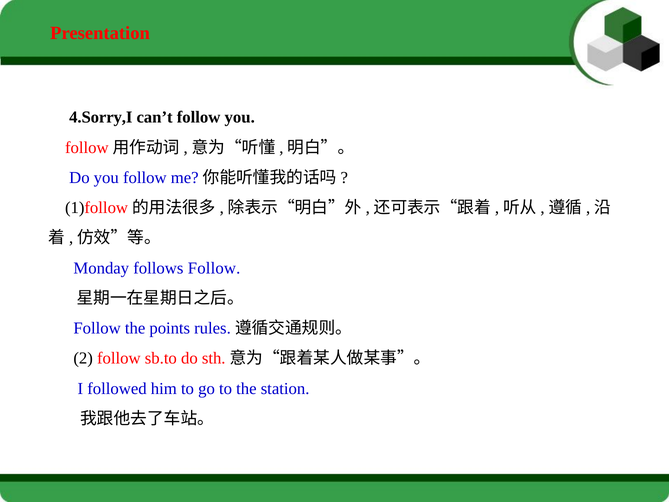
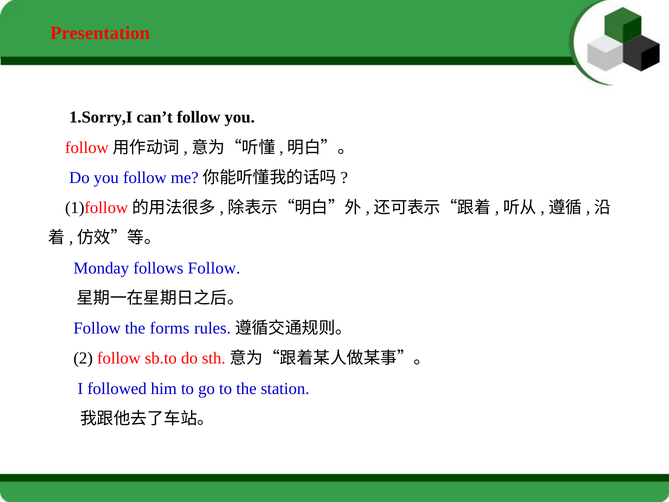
4.Sorry,I: 4.Sorry,I -> 1.Sorry,I
points: points -> forms
